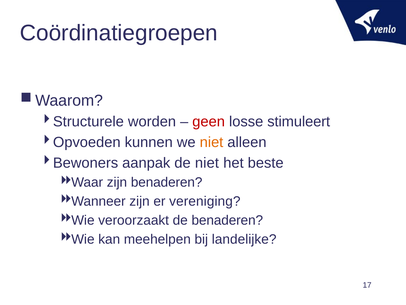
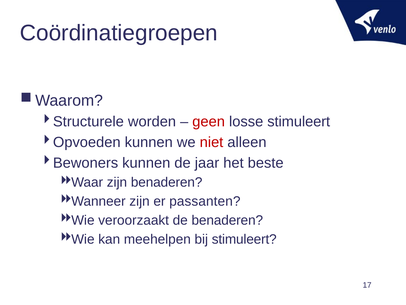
niet at (211, 142) colour: orange -> red
aanpak at (146, 163): aanpak -> kunnen
de niet: niet -> jaar
vereniging: vereniging -> passanten
bij landelijke: landelijke -> stimuleert
